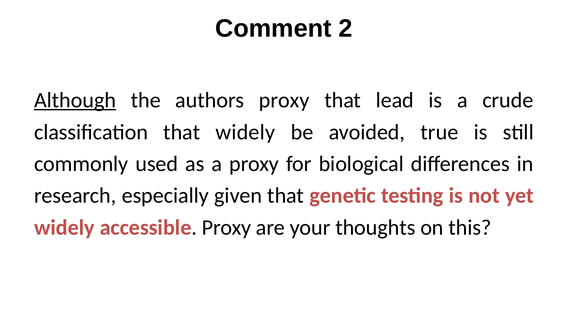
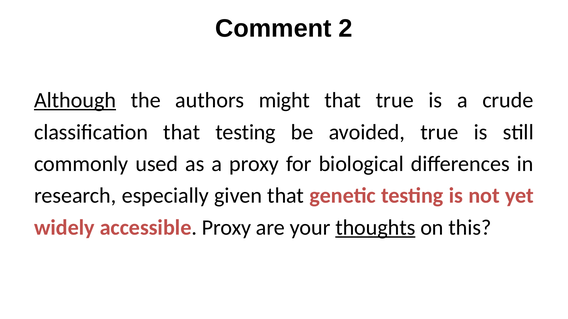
authors proxy: proxy -> might
that lead: lead -> true
that widely: widely -> testing
thoughts underline: none -> present
